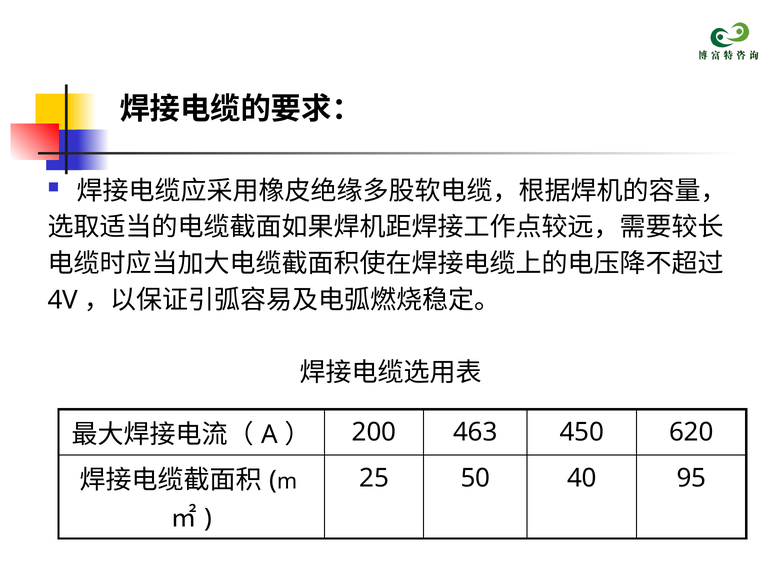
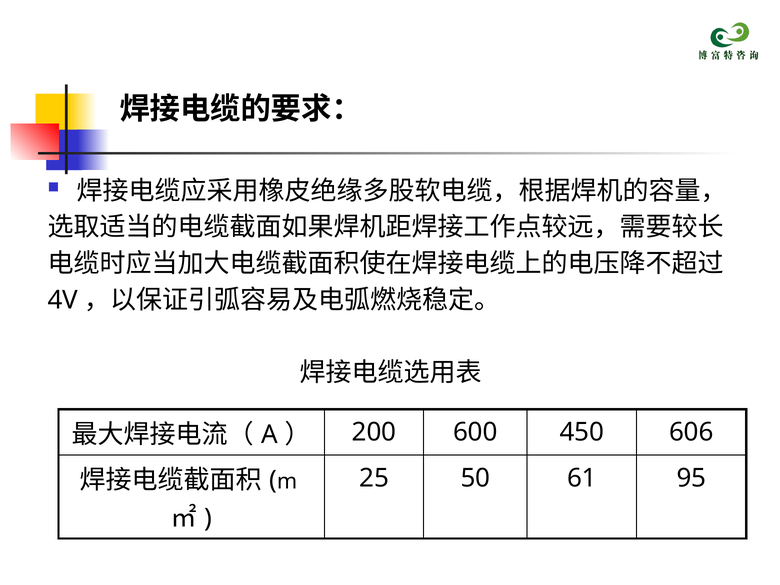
463: 463 -> 600
620: 620 -> 606
40: 40 -> 61
